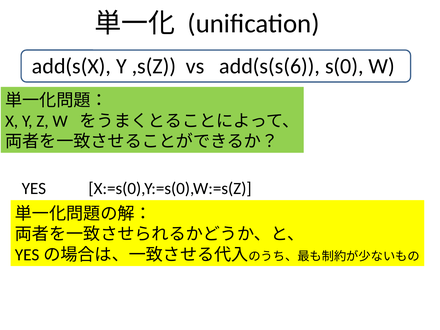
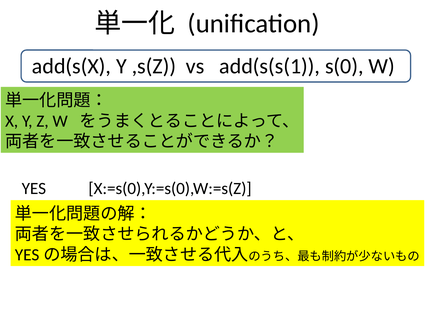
add(s(s(6: add(s(s(6 -> add(s(s(1
